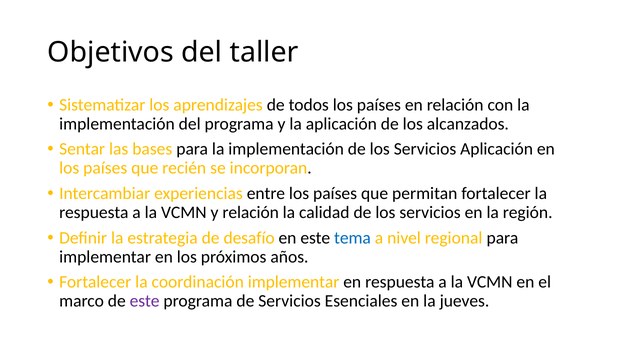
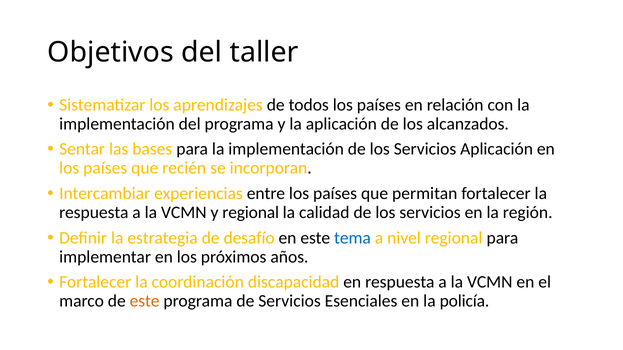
y relación: relación -> regional
coordinación implementar: implementar -> discapacidad
este at (145, 301) colour: purple -> orange
jueves: jueves -> policía
